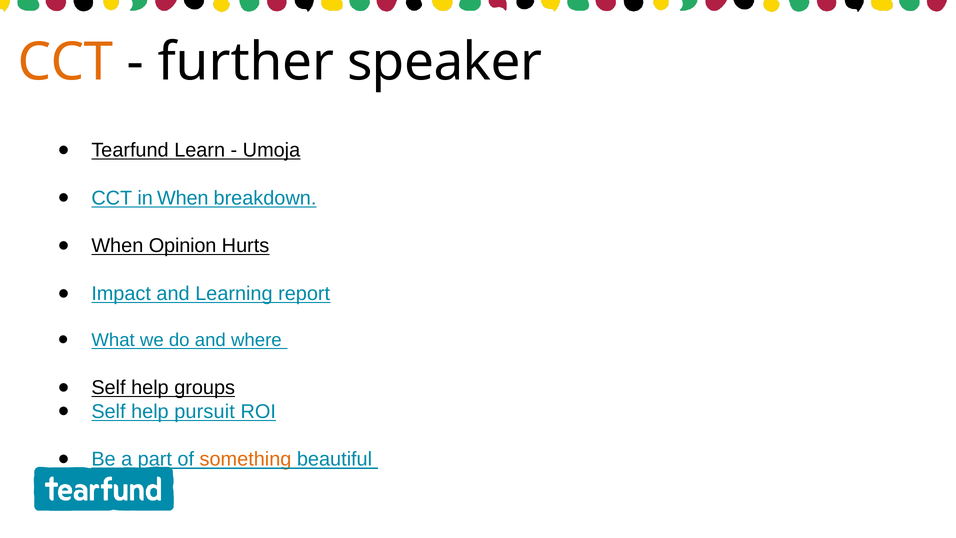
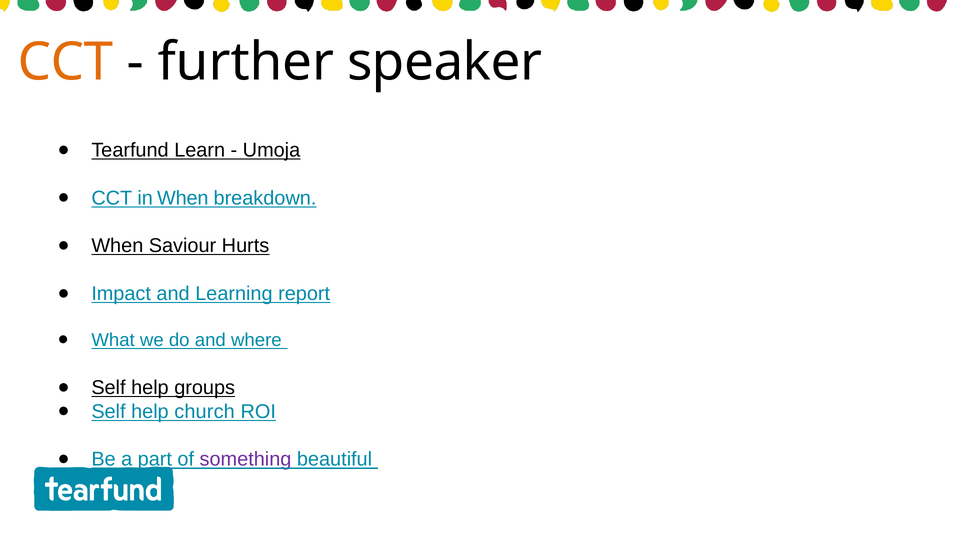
Opinion: Opinion -> Saviour
pursuit: pursuit -> church
something colour: orange -> purple
